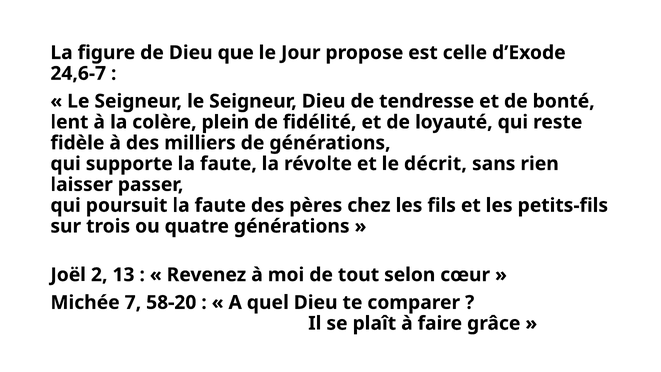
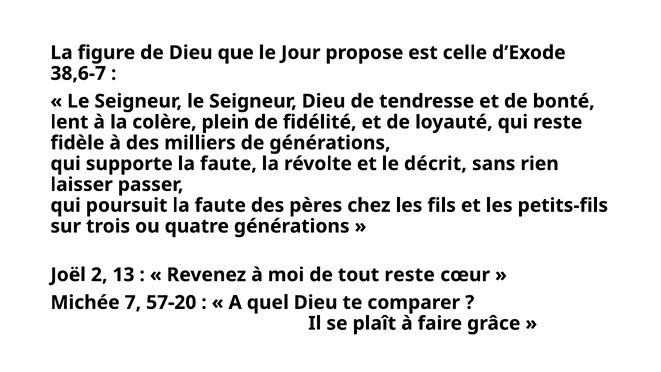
24,6-7: 24,6-7 -> 38,6-7
tout selon: selon -> reste
58-20: 58-20 -> 57-20
